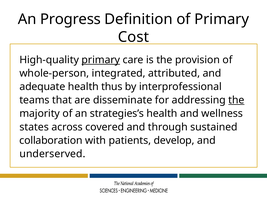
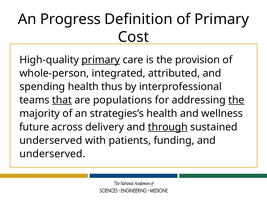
adequate: adequate -> spending
that underline: none -> present
disseminate: disseminate -> populations
states: states -> future
covered: covered -> delivery
through underline: none -> present
collaboration at (51, 141): collaboration -> underserved
develop: develop -> funding
